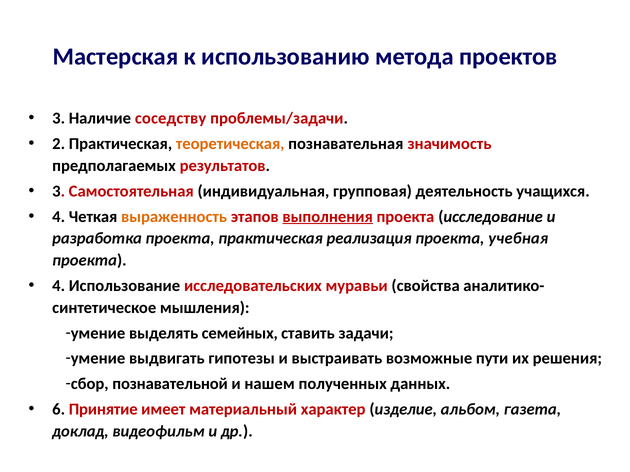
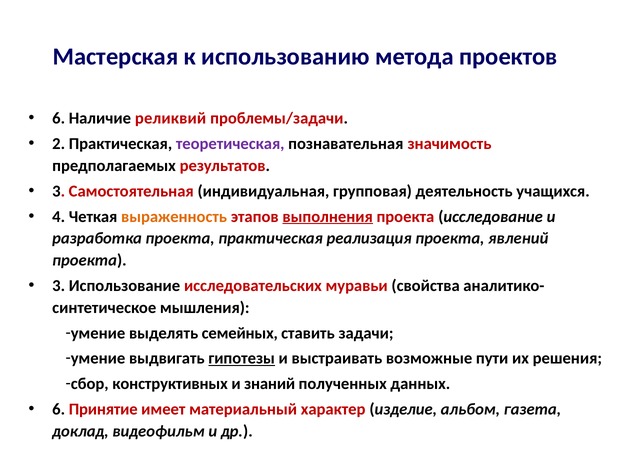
3 at (59, 119): 3 -> 6
соседству: соседству -> реликвий
теоретическая colour: orange -> purple
учебная: учебная -> явлений
4 at (59, 286): 4 -> 3
гипотезы underline: none -> present
познавательной: познавательной -> конструктивных
нашем: нашем -> знаний
